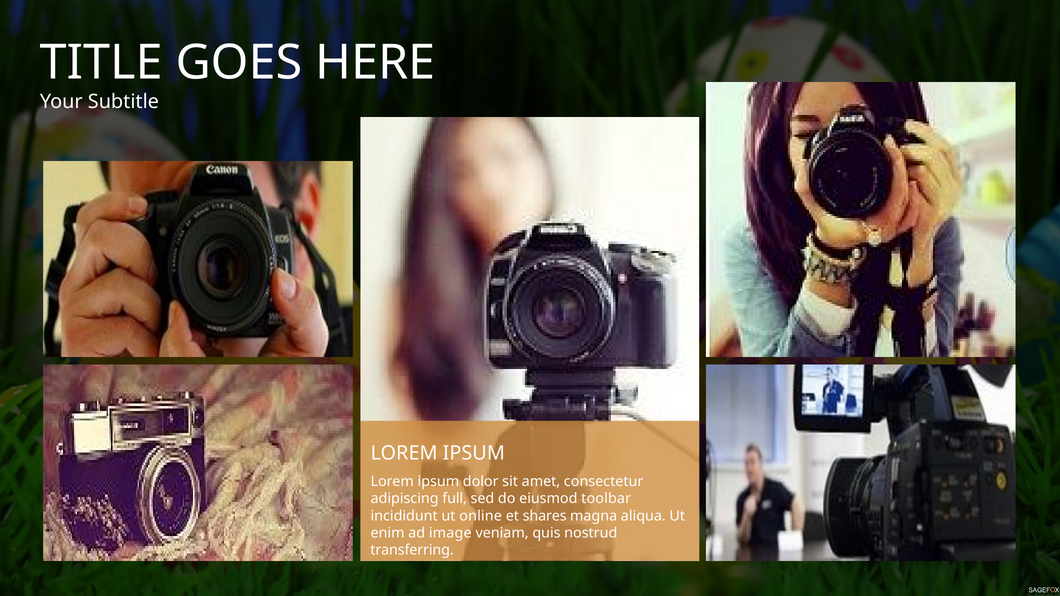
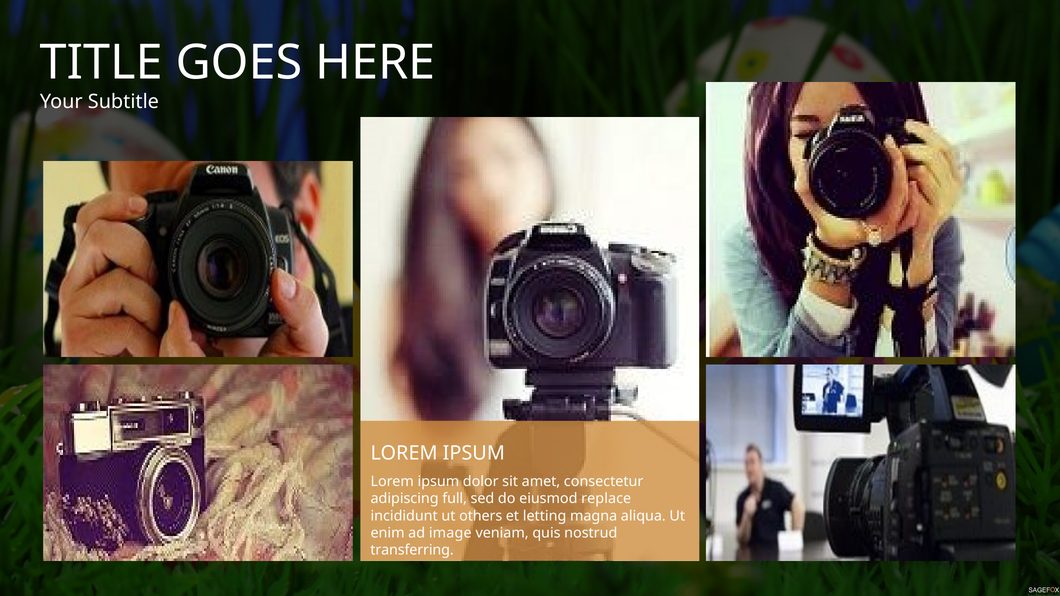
toolbar: toolbar -> replace
online: online -> others
shares: shares -> letting
